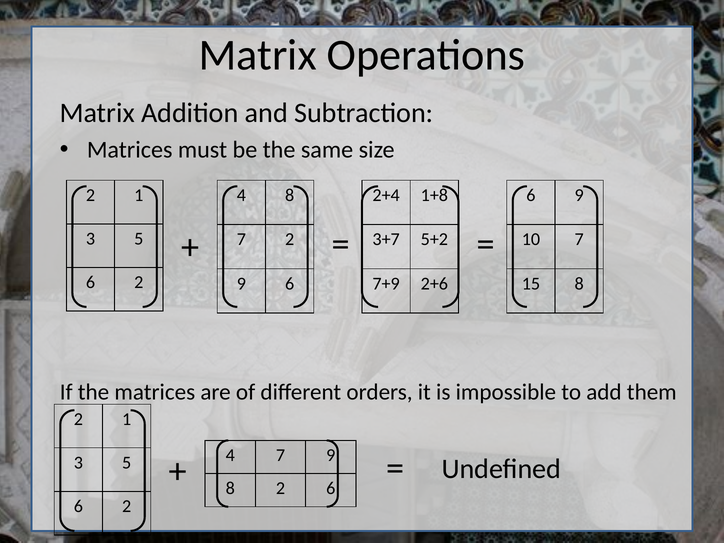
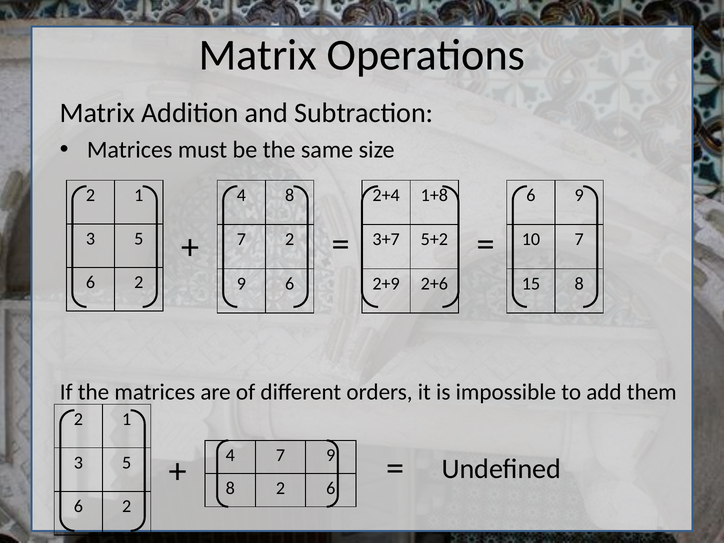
7+9: 7+9 -> 2+9
